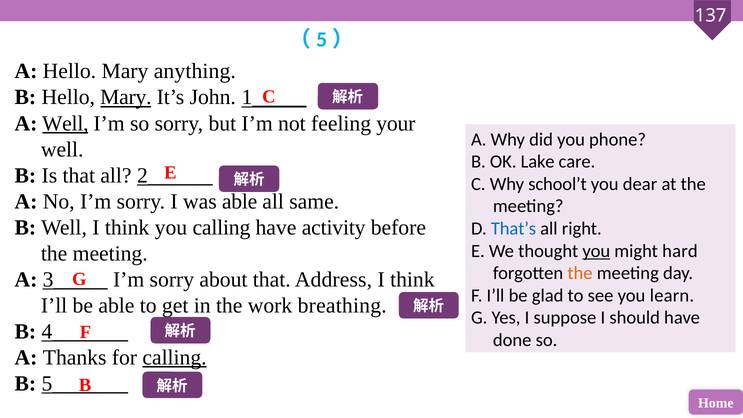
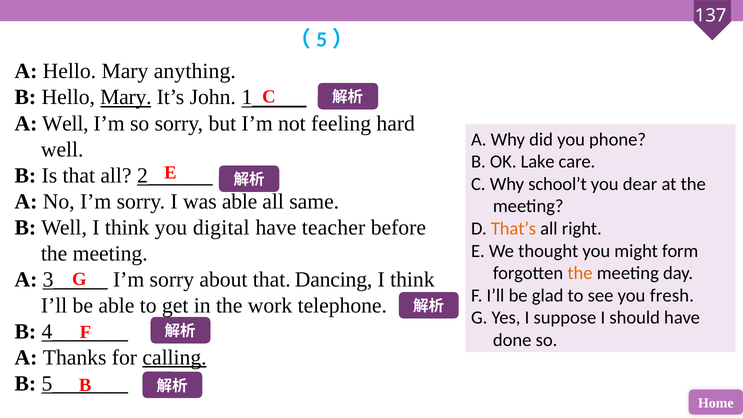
Well at (65, 123) underline: present -> none
your: your -> hard
you calling: calling -> digital
activity: activity -> teacher
That’s colour: blue -> orange
you at (596, 251) underline: present -> none
hard: hard -> form
Address: Address -> Dancing
learn: learn -> fresh
breathing: breathing -> telephone
